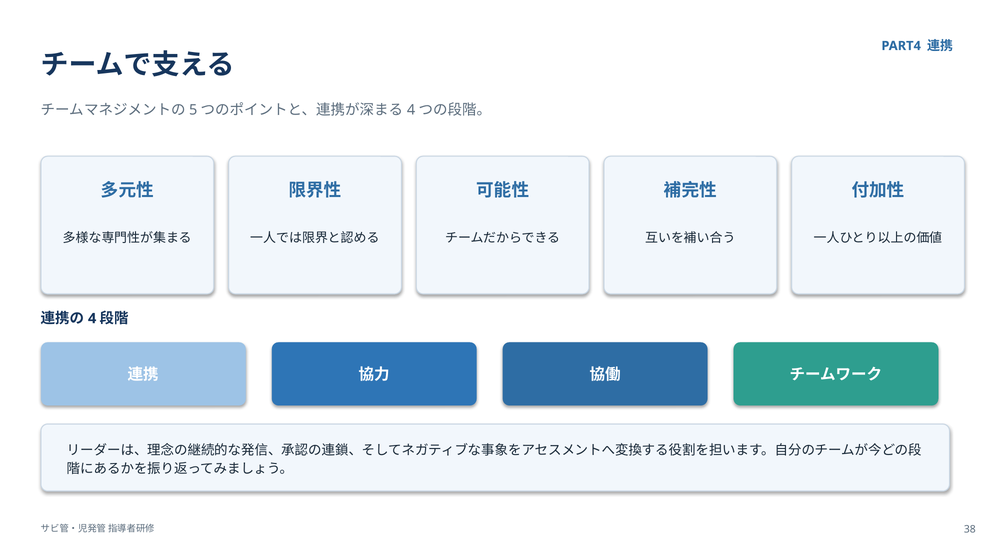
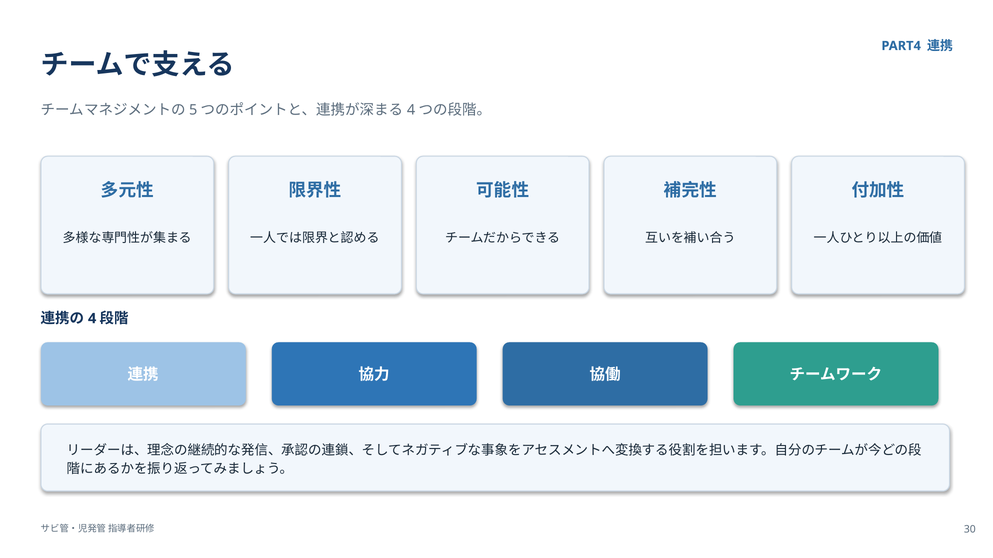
38: 38 -> 30
